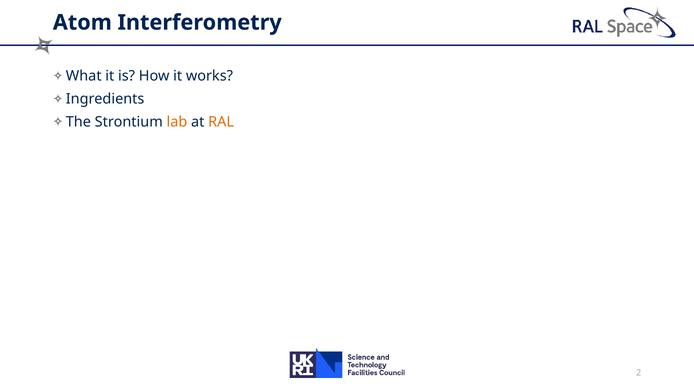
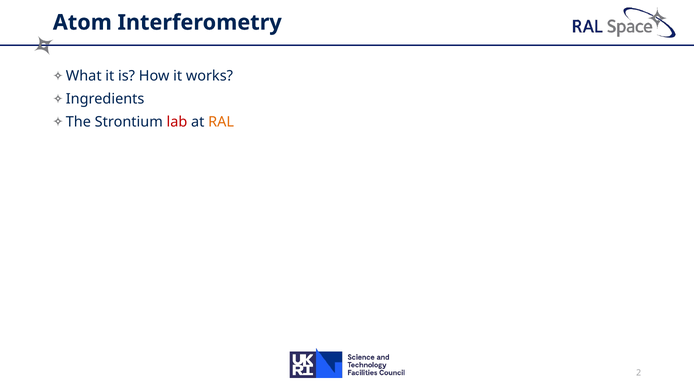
lab colour: orange -> red
